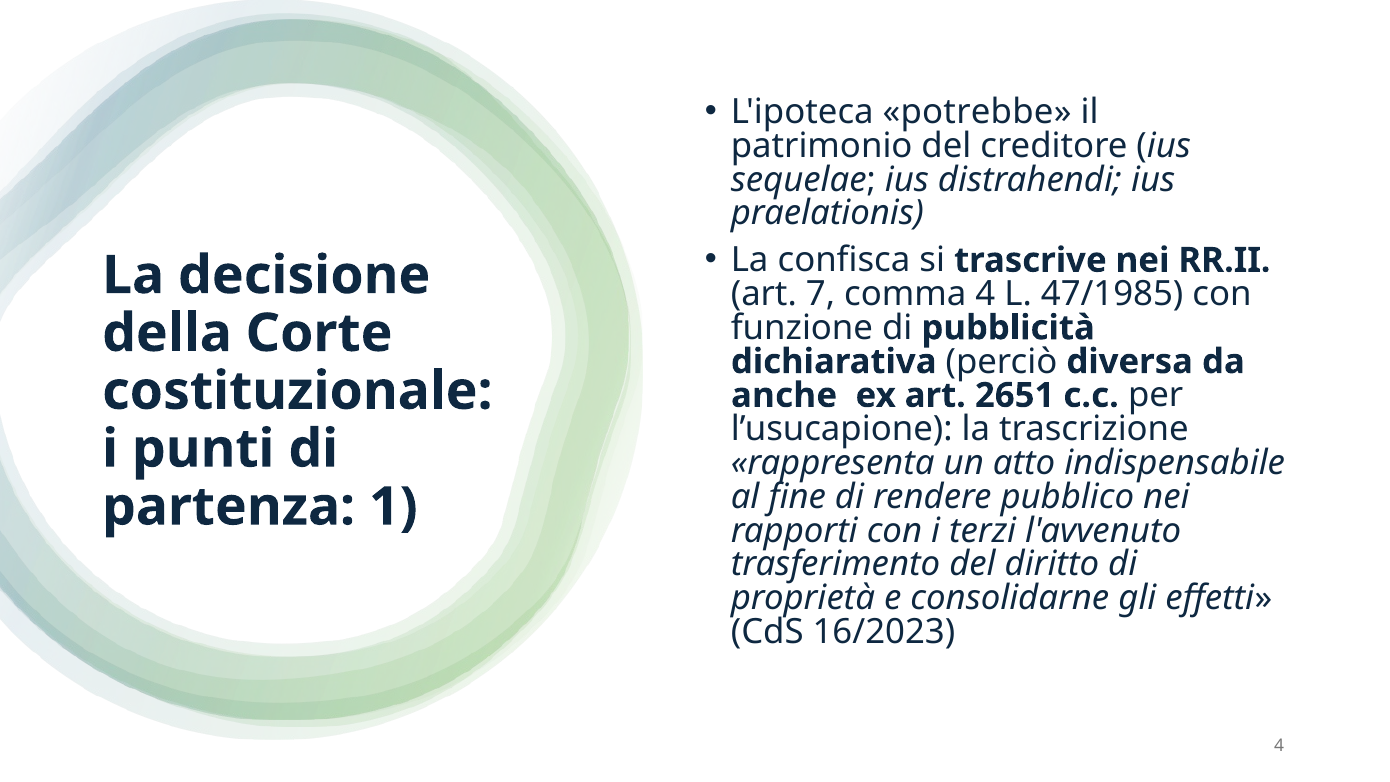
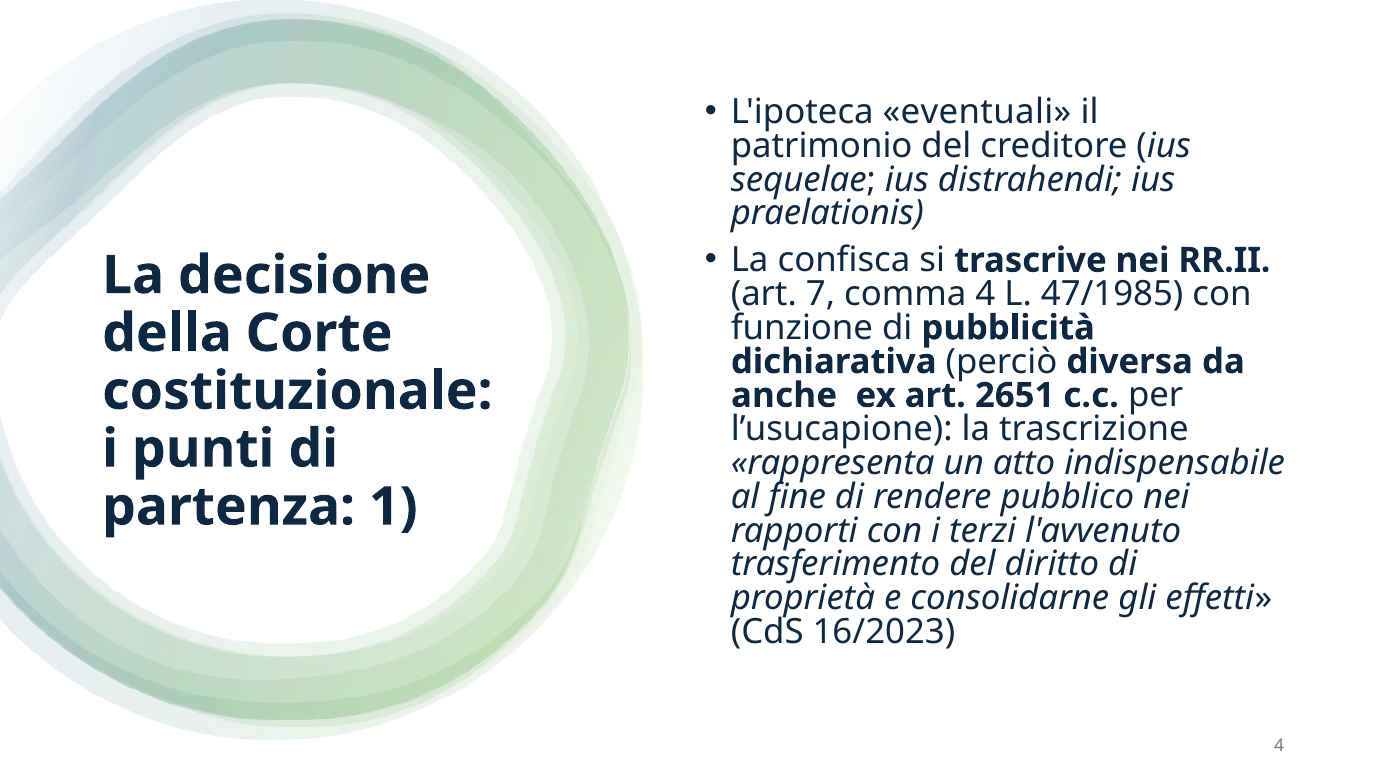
potrebbe: potrebbe -> eventuali
